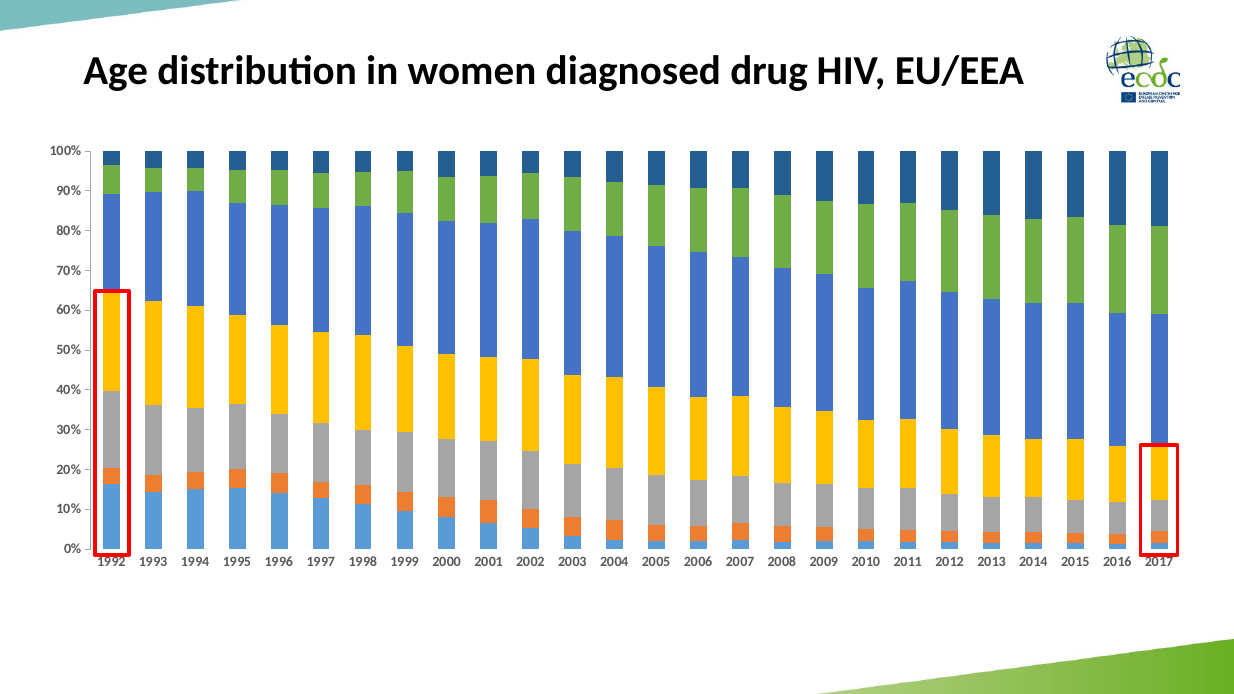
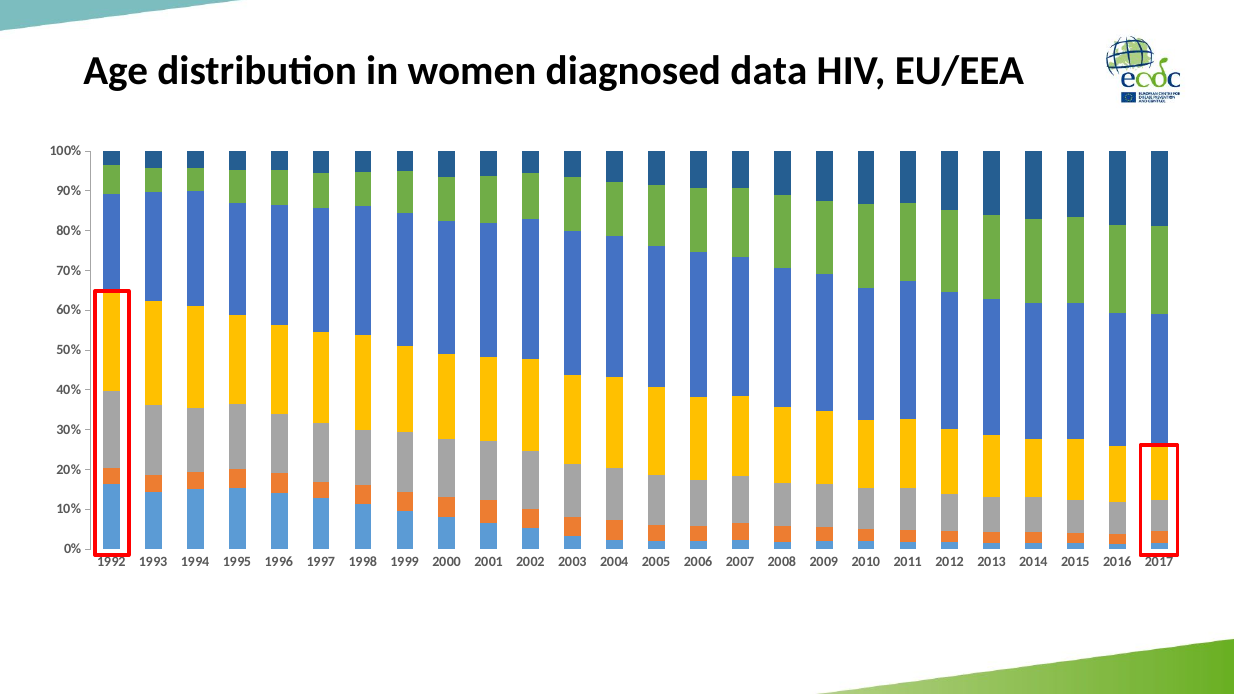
drug: drug -> data
